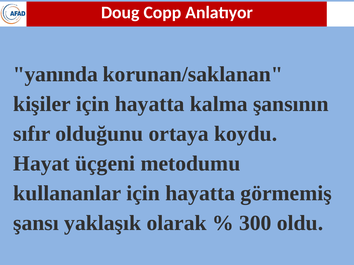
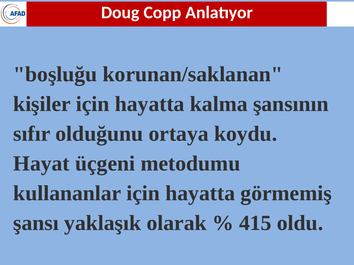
yanında: yanında -> boşluğu
300: 300 -> 415
